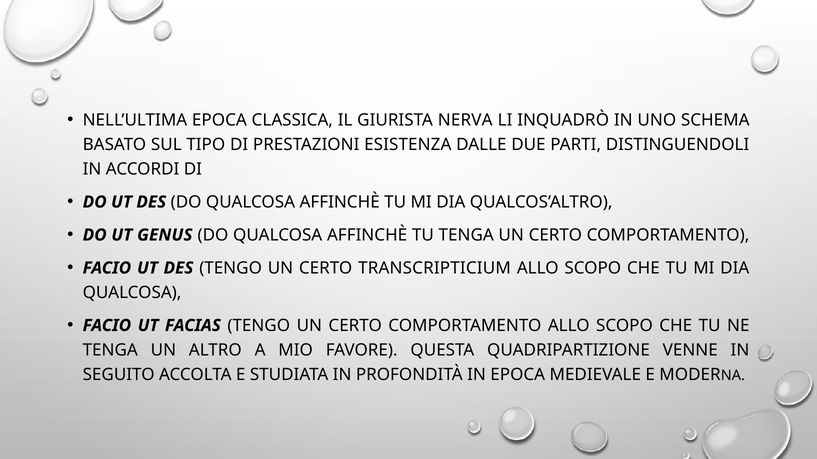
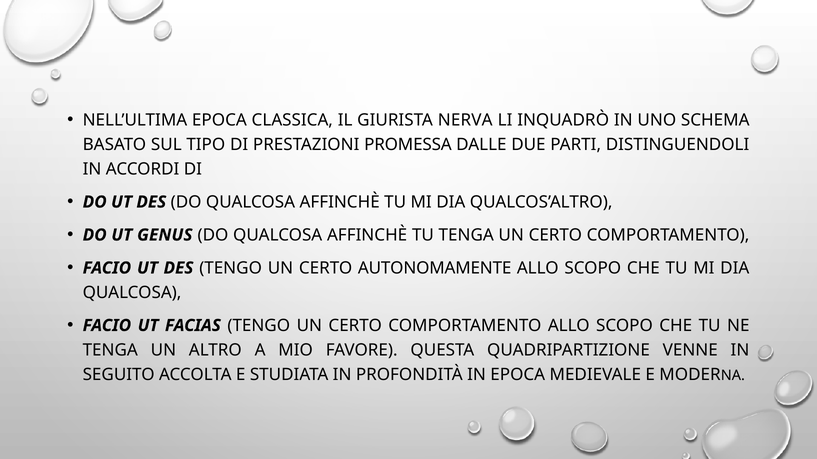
ESISTENZA: ESISTENZA -> PROMESSA
TRANSCRIPTICIUM: TRANSCRIPTICIUM -> AUTONOMAMENTE
